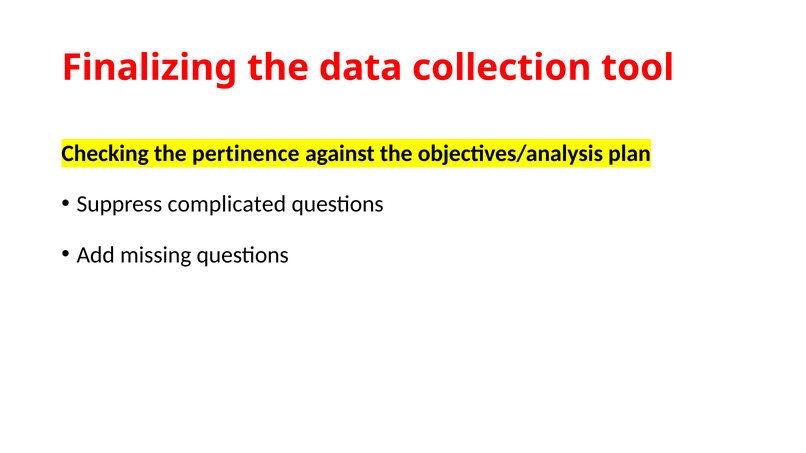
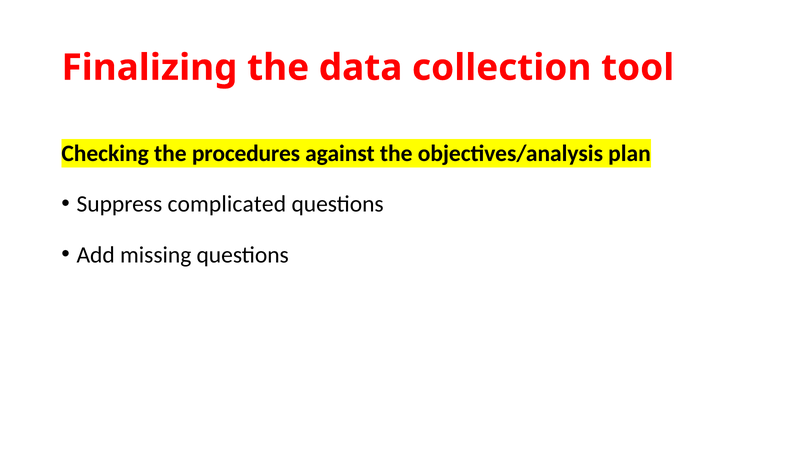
pertinence: pertinence -> procedures
